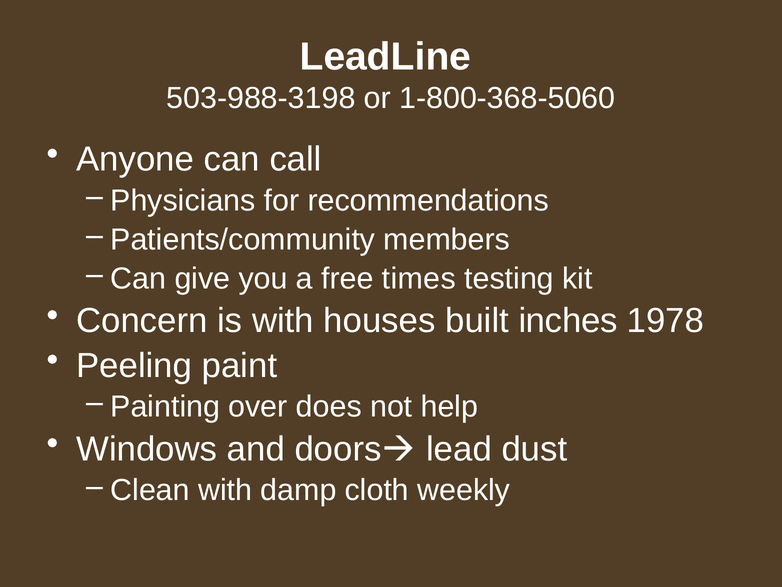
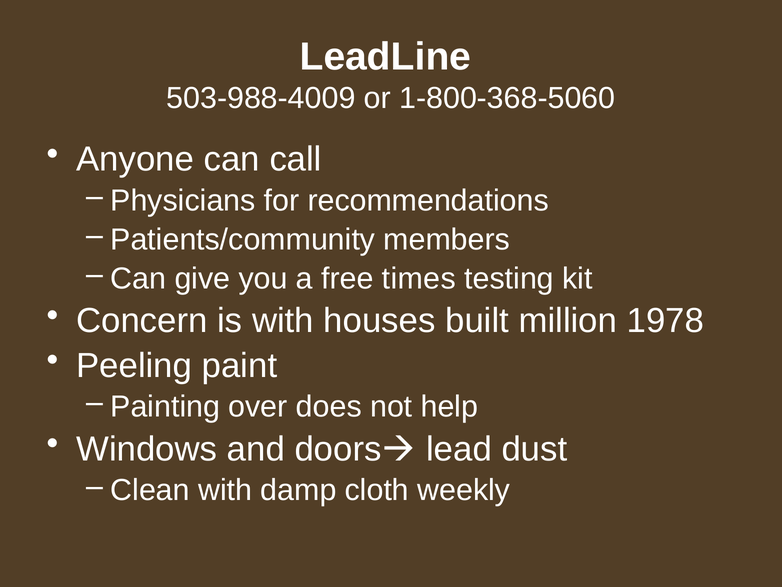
503-988-3198: 503-988-3198 -> 503-988-4009
inches: inches -> million
